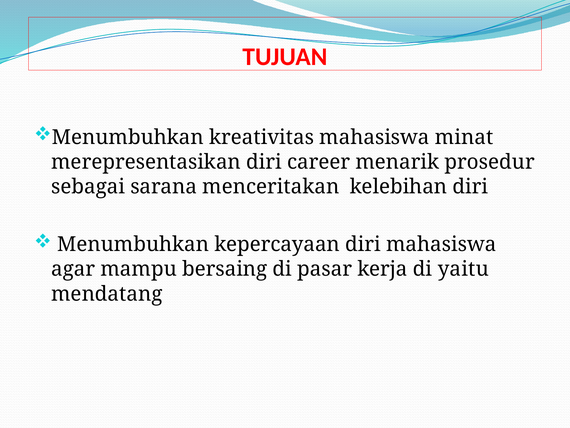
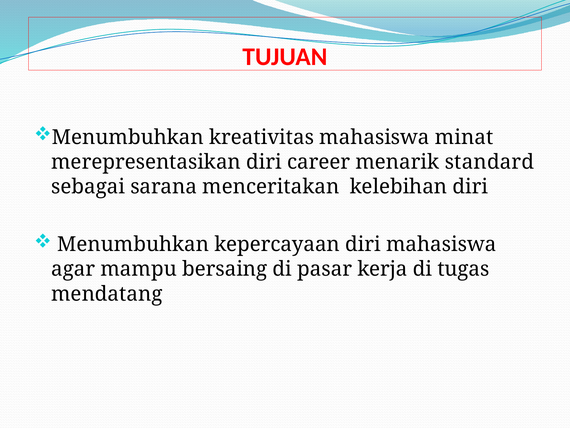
prosedur: prosedur -> standard
yaitu: yaitu -> tugas
